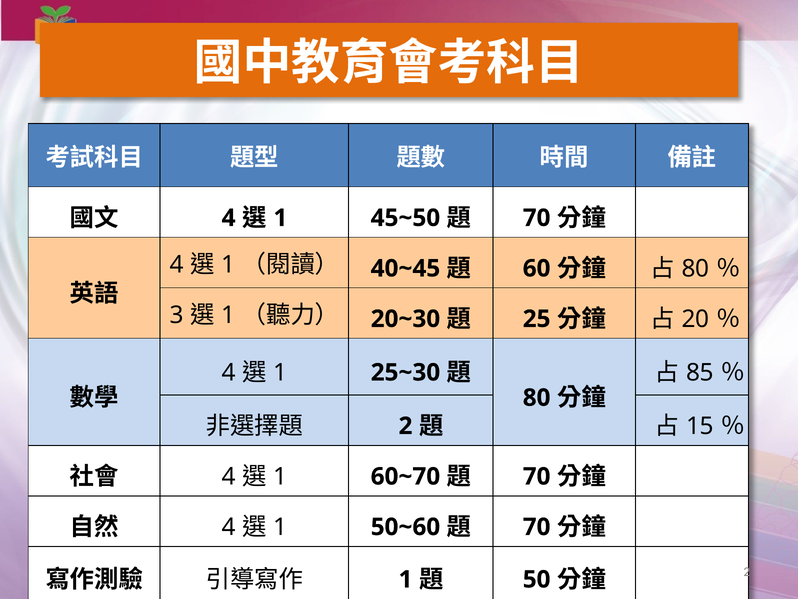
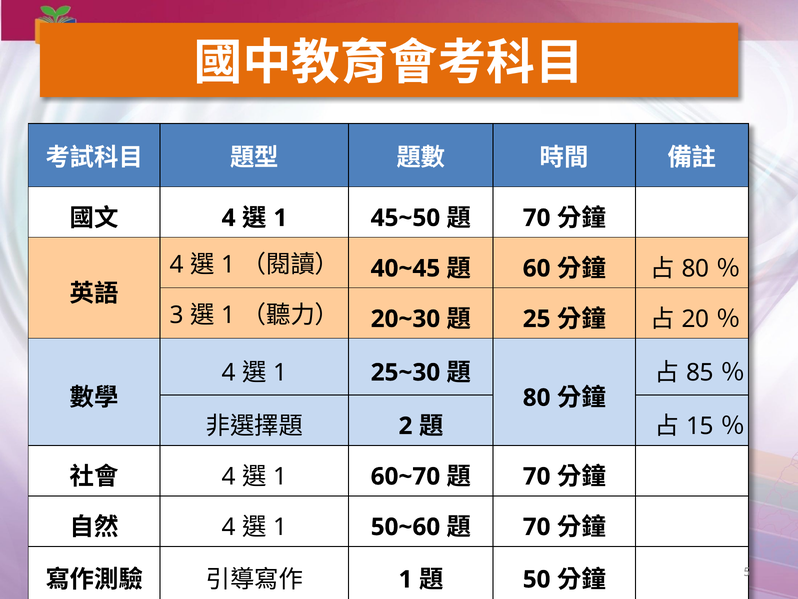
2 at (747, 571): 2 -> 5
